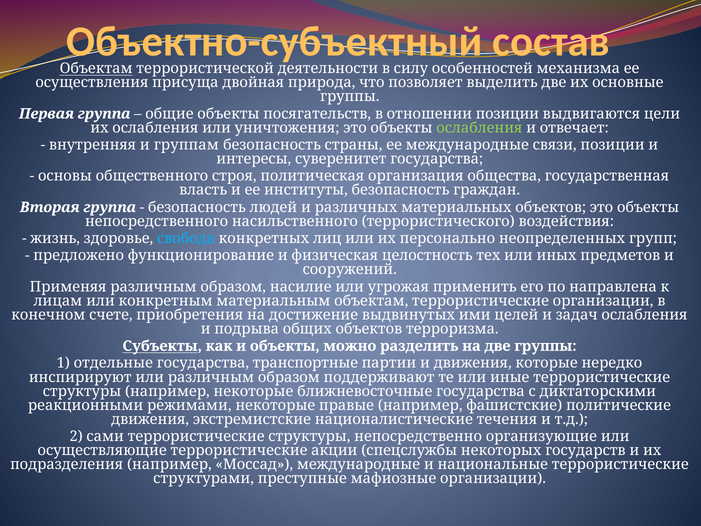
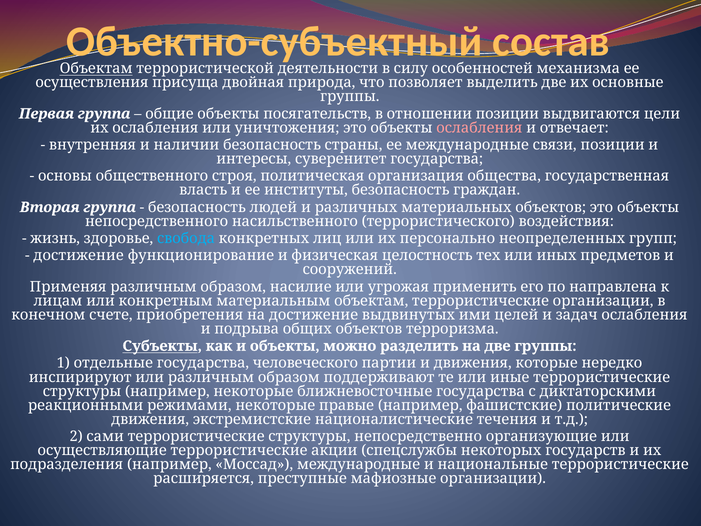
ослабления at (479, 128) colour: light green -> pink
группам: группам -> наличии
предложено at (79, 255): предложено -> достижение
транспортные: транспортные -> человеческого
структурами: структурами -> расширяется
